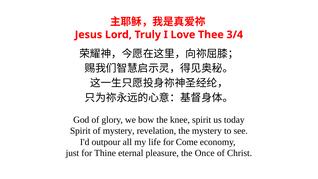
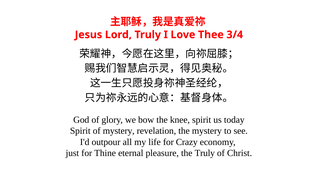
Come: Come -> Crazy
the Once: Once -> Truly
